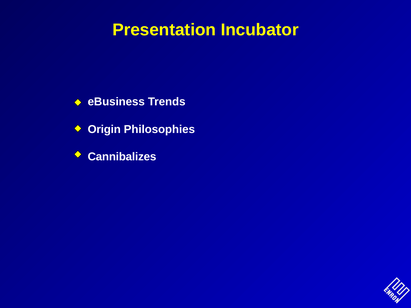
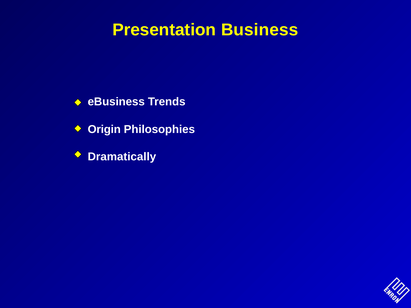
Incubator: Incubator -> Business
Cannibalizes: Cannibalizes -> Dramatically
